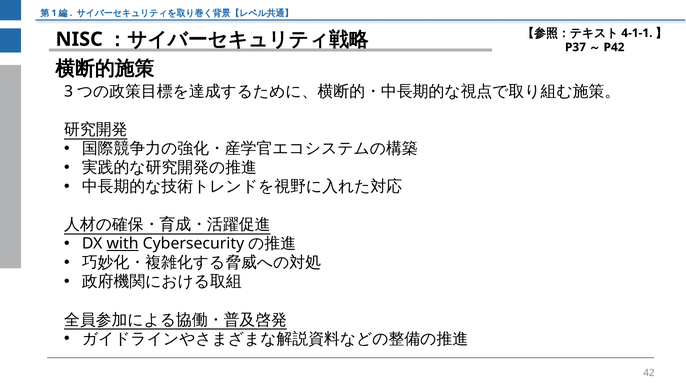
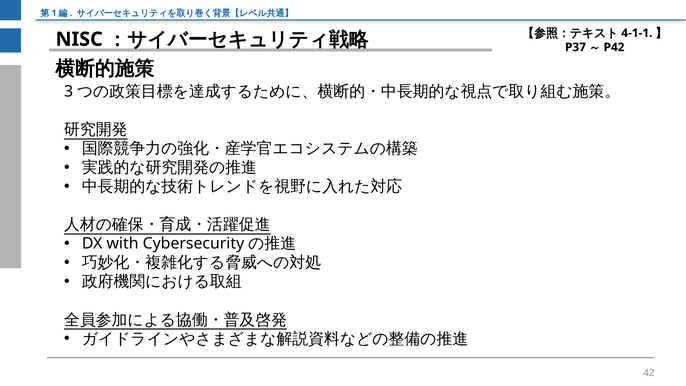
with underline: present -> none
